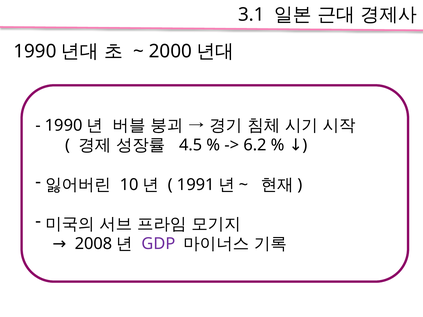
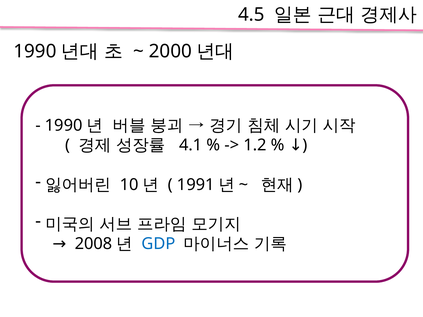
3.1: 3.1 -> 4.5
4.5: 4.5 -> 4.1
6.2: 6.2 -> 1.2
GDP colour: purple -> blue
